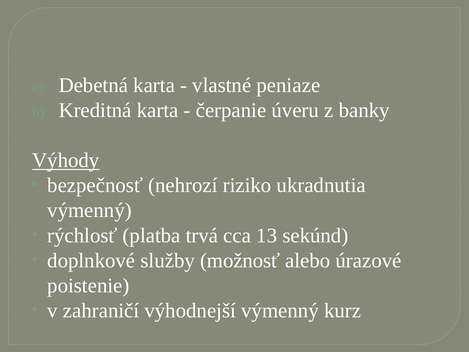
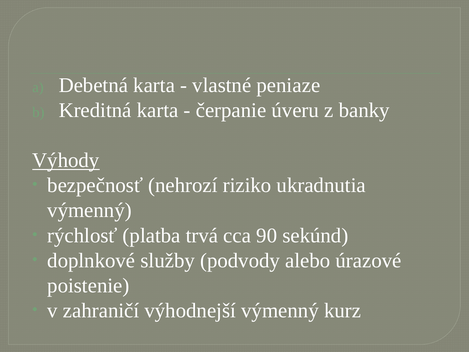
13: 13 -> 90
možnosť: možnosť -> podvody
